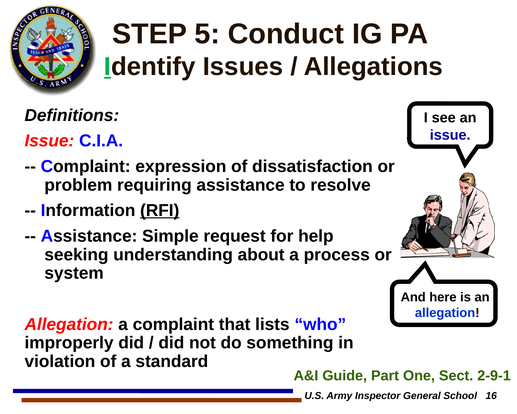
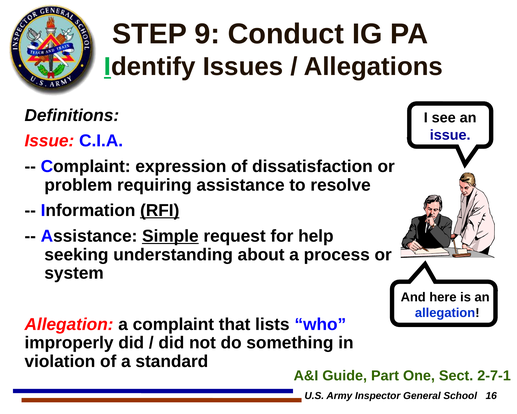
5: 5 -> 9
Simple underline: none -> present
2-9-1: 2-9-1 -> 2-7-1
